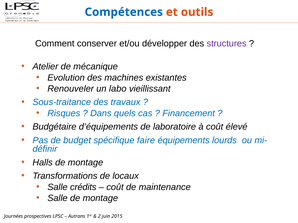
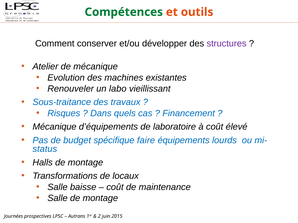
Compétences colour: blue -> green
Budgétaire at (54, 127): Budgétaire -> Mécanique
définir: définir -> status
crédits: crédits -> baisse
